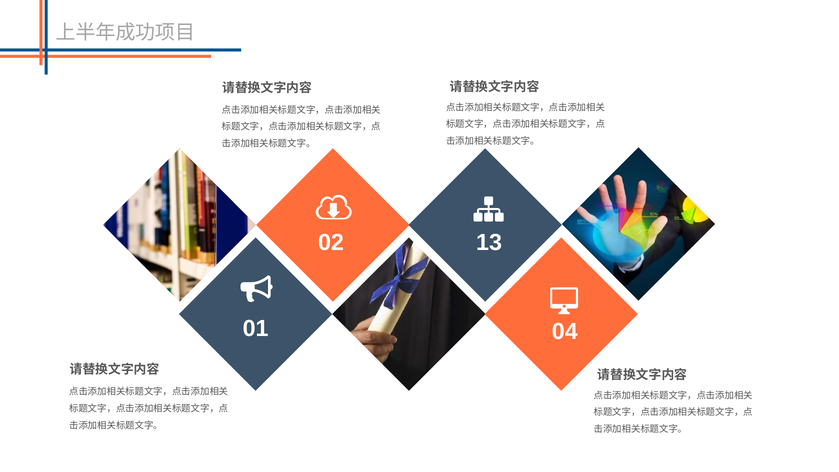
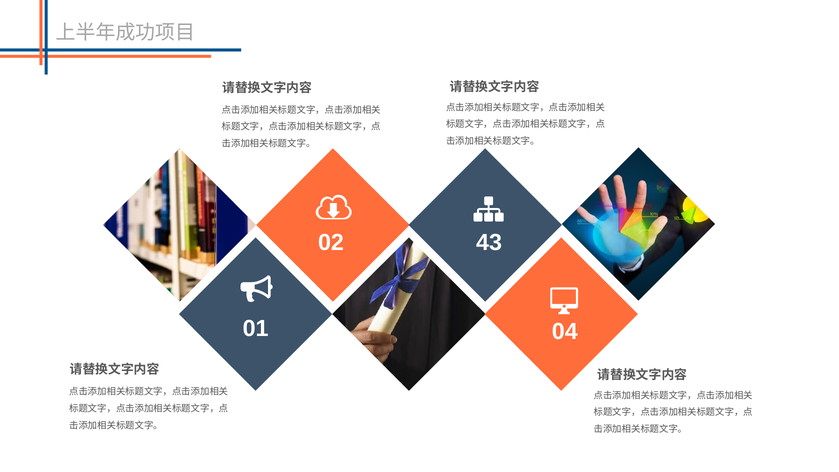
13: 13 -> 43
